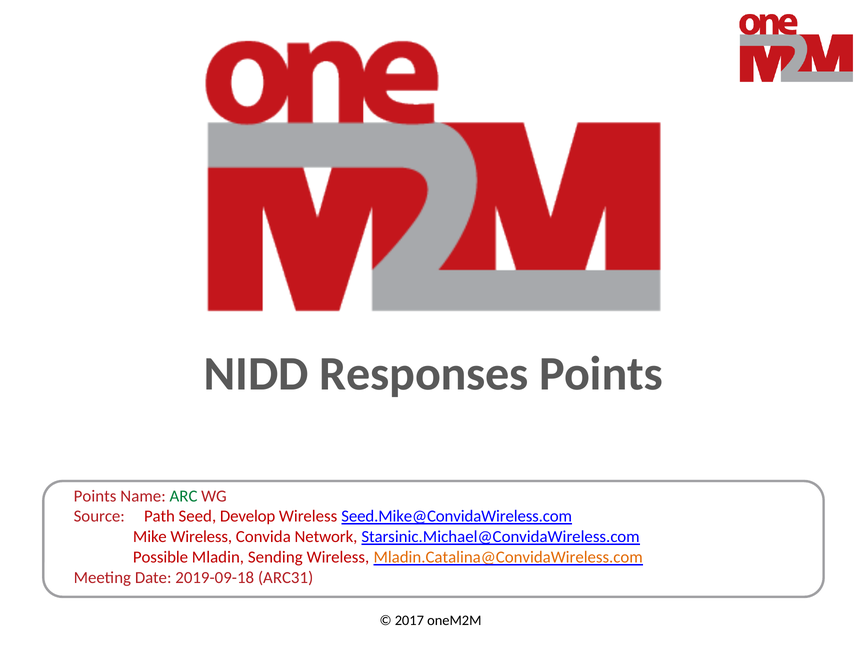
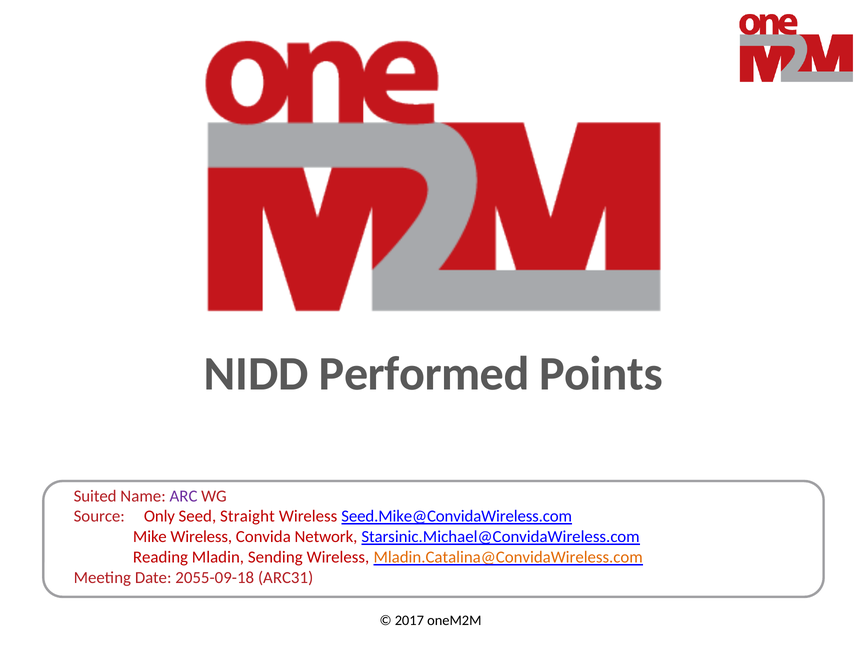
Responses: Responses -> Performed
Points at (95, 496): Points -> Suited
ARC colour: green -> purple
Path: Path -> Only
Develop: Develop -> Straight
Possible: Possible -> Reading
2019-09-18: 2019-09-18 -> 2055-09-18
